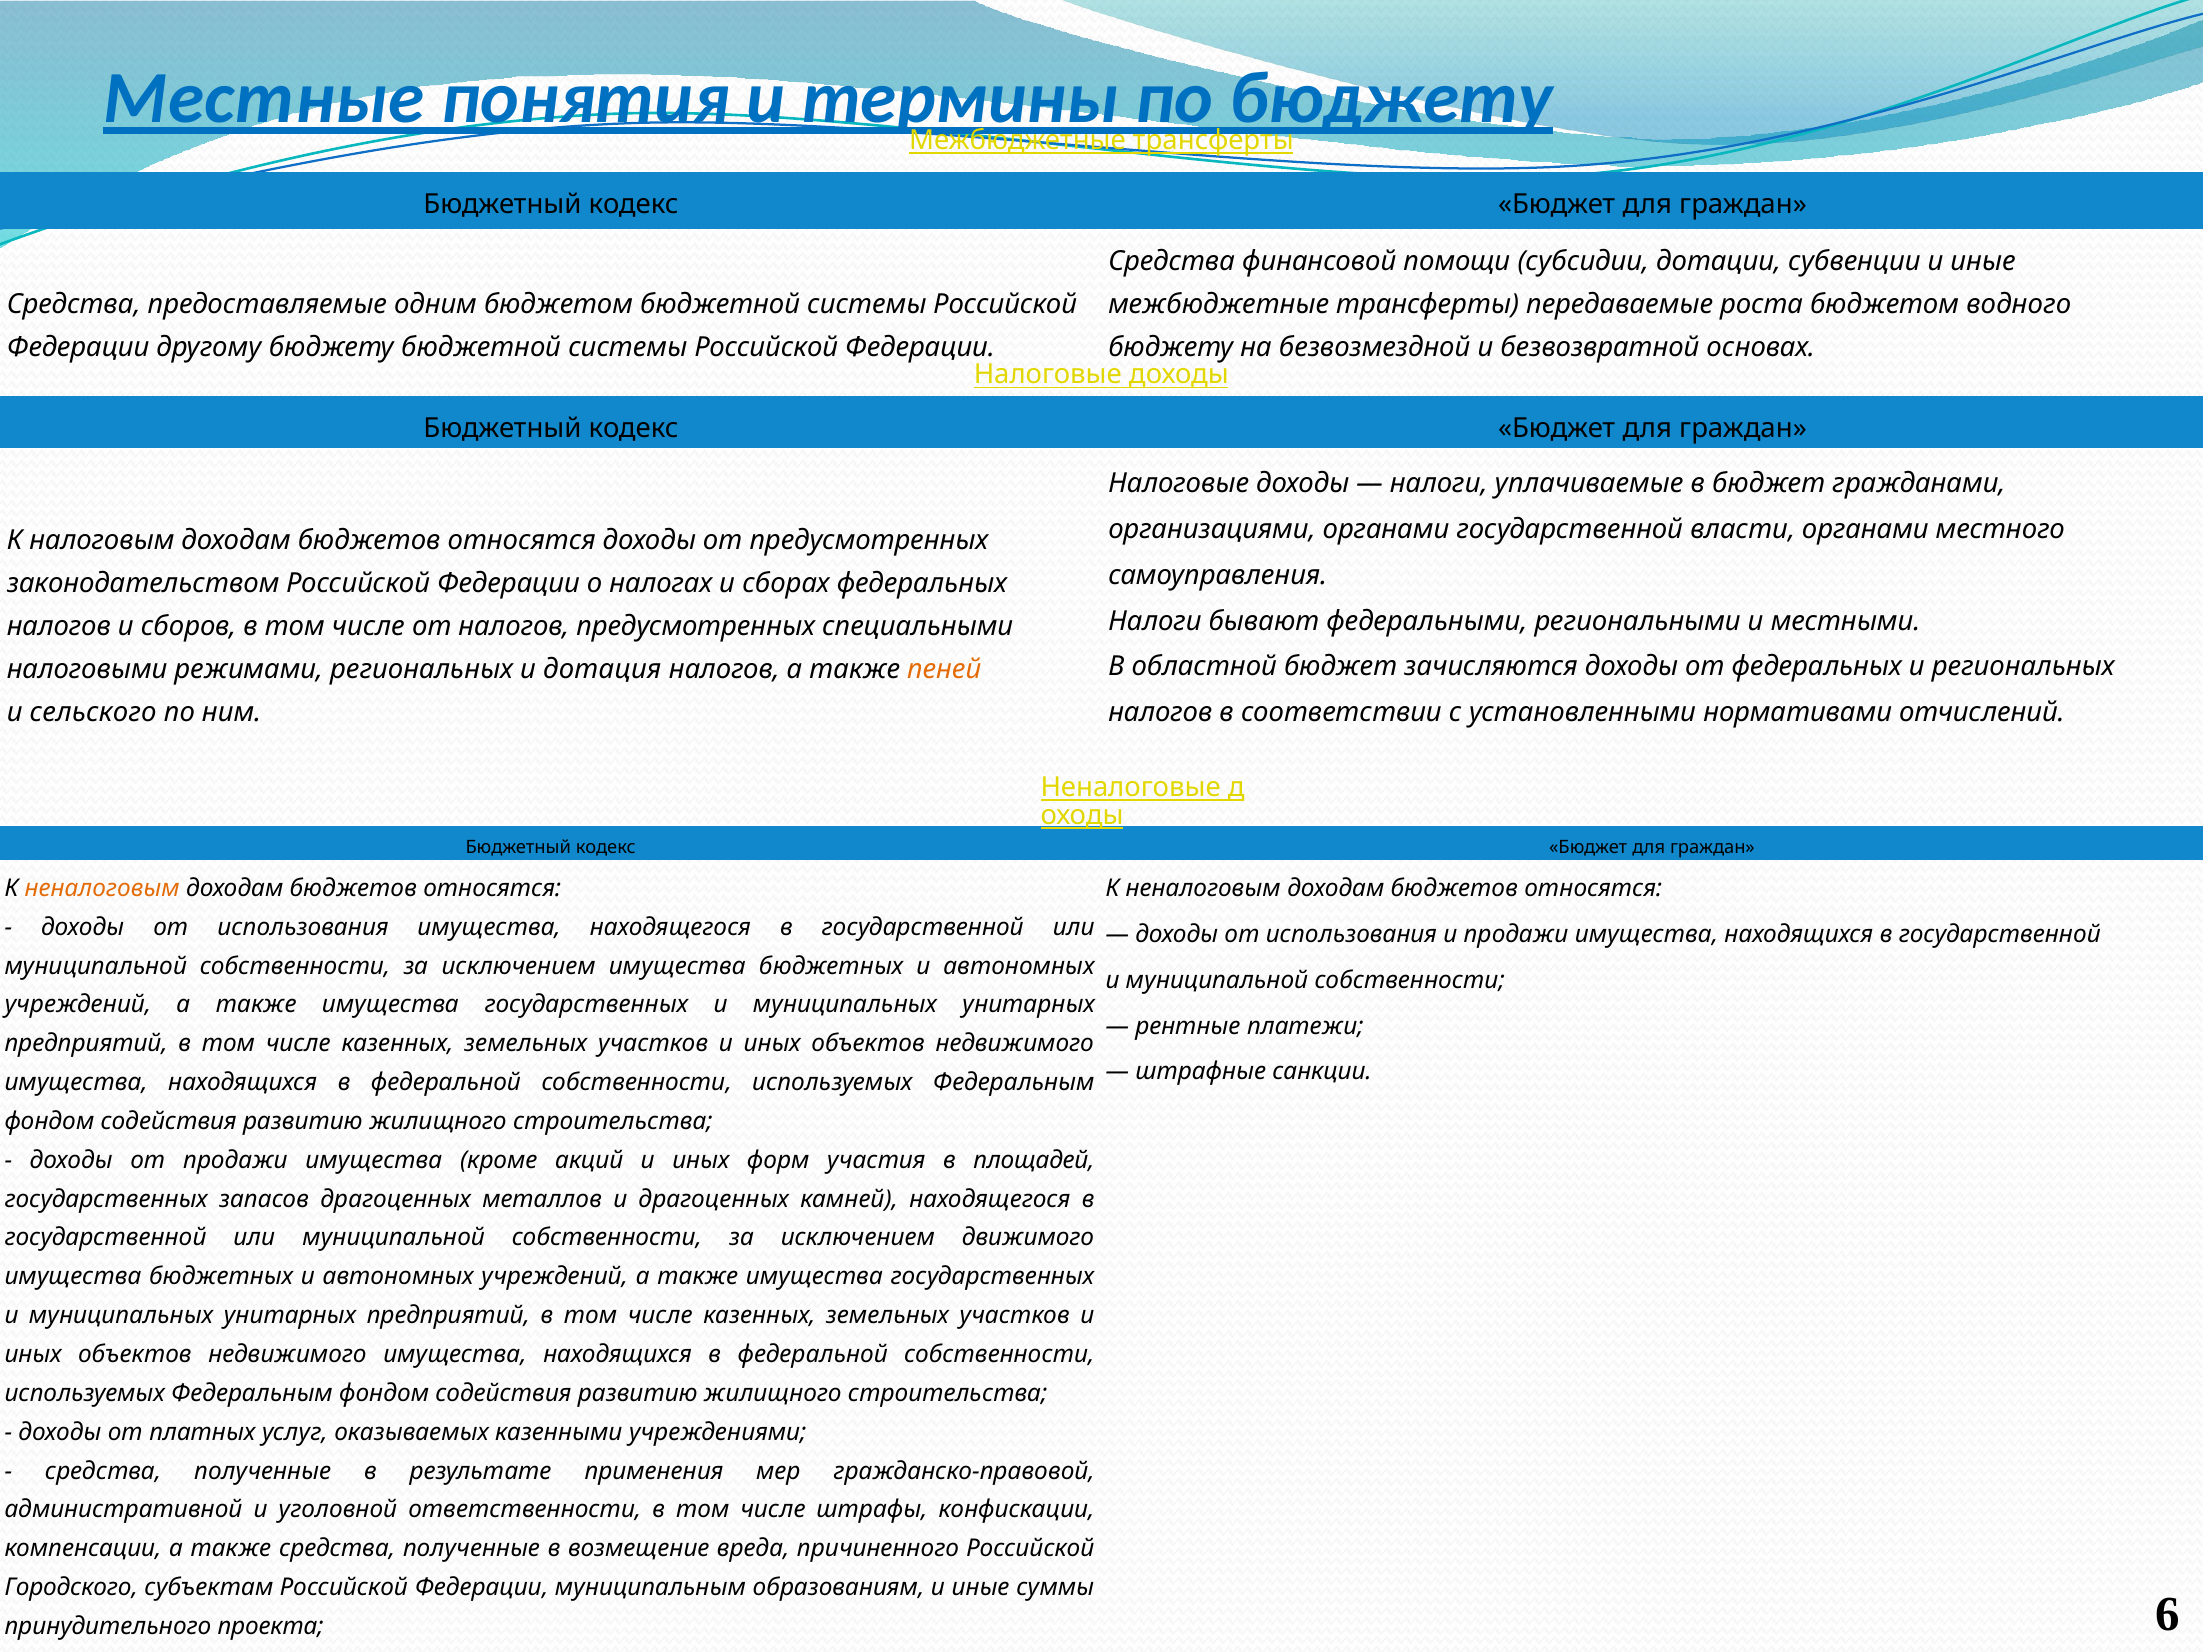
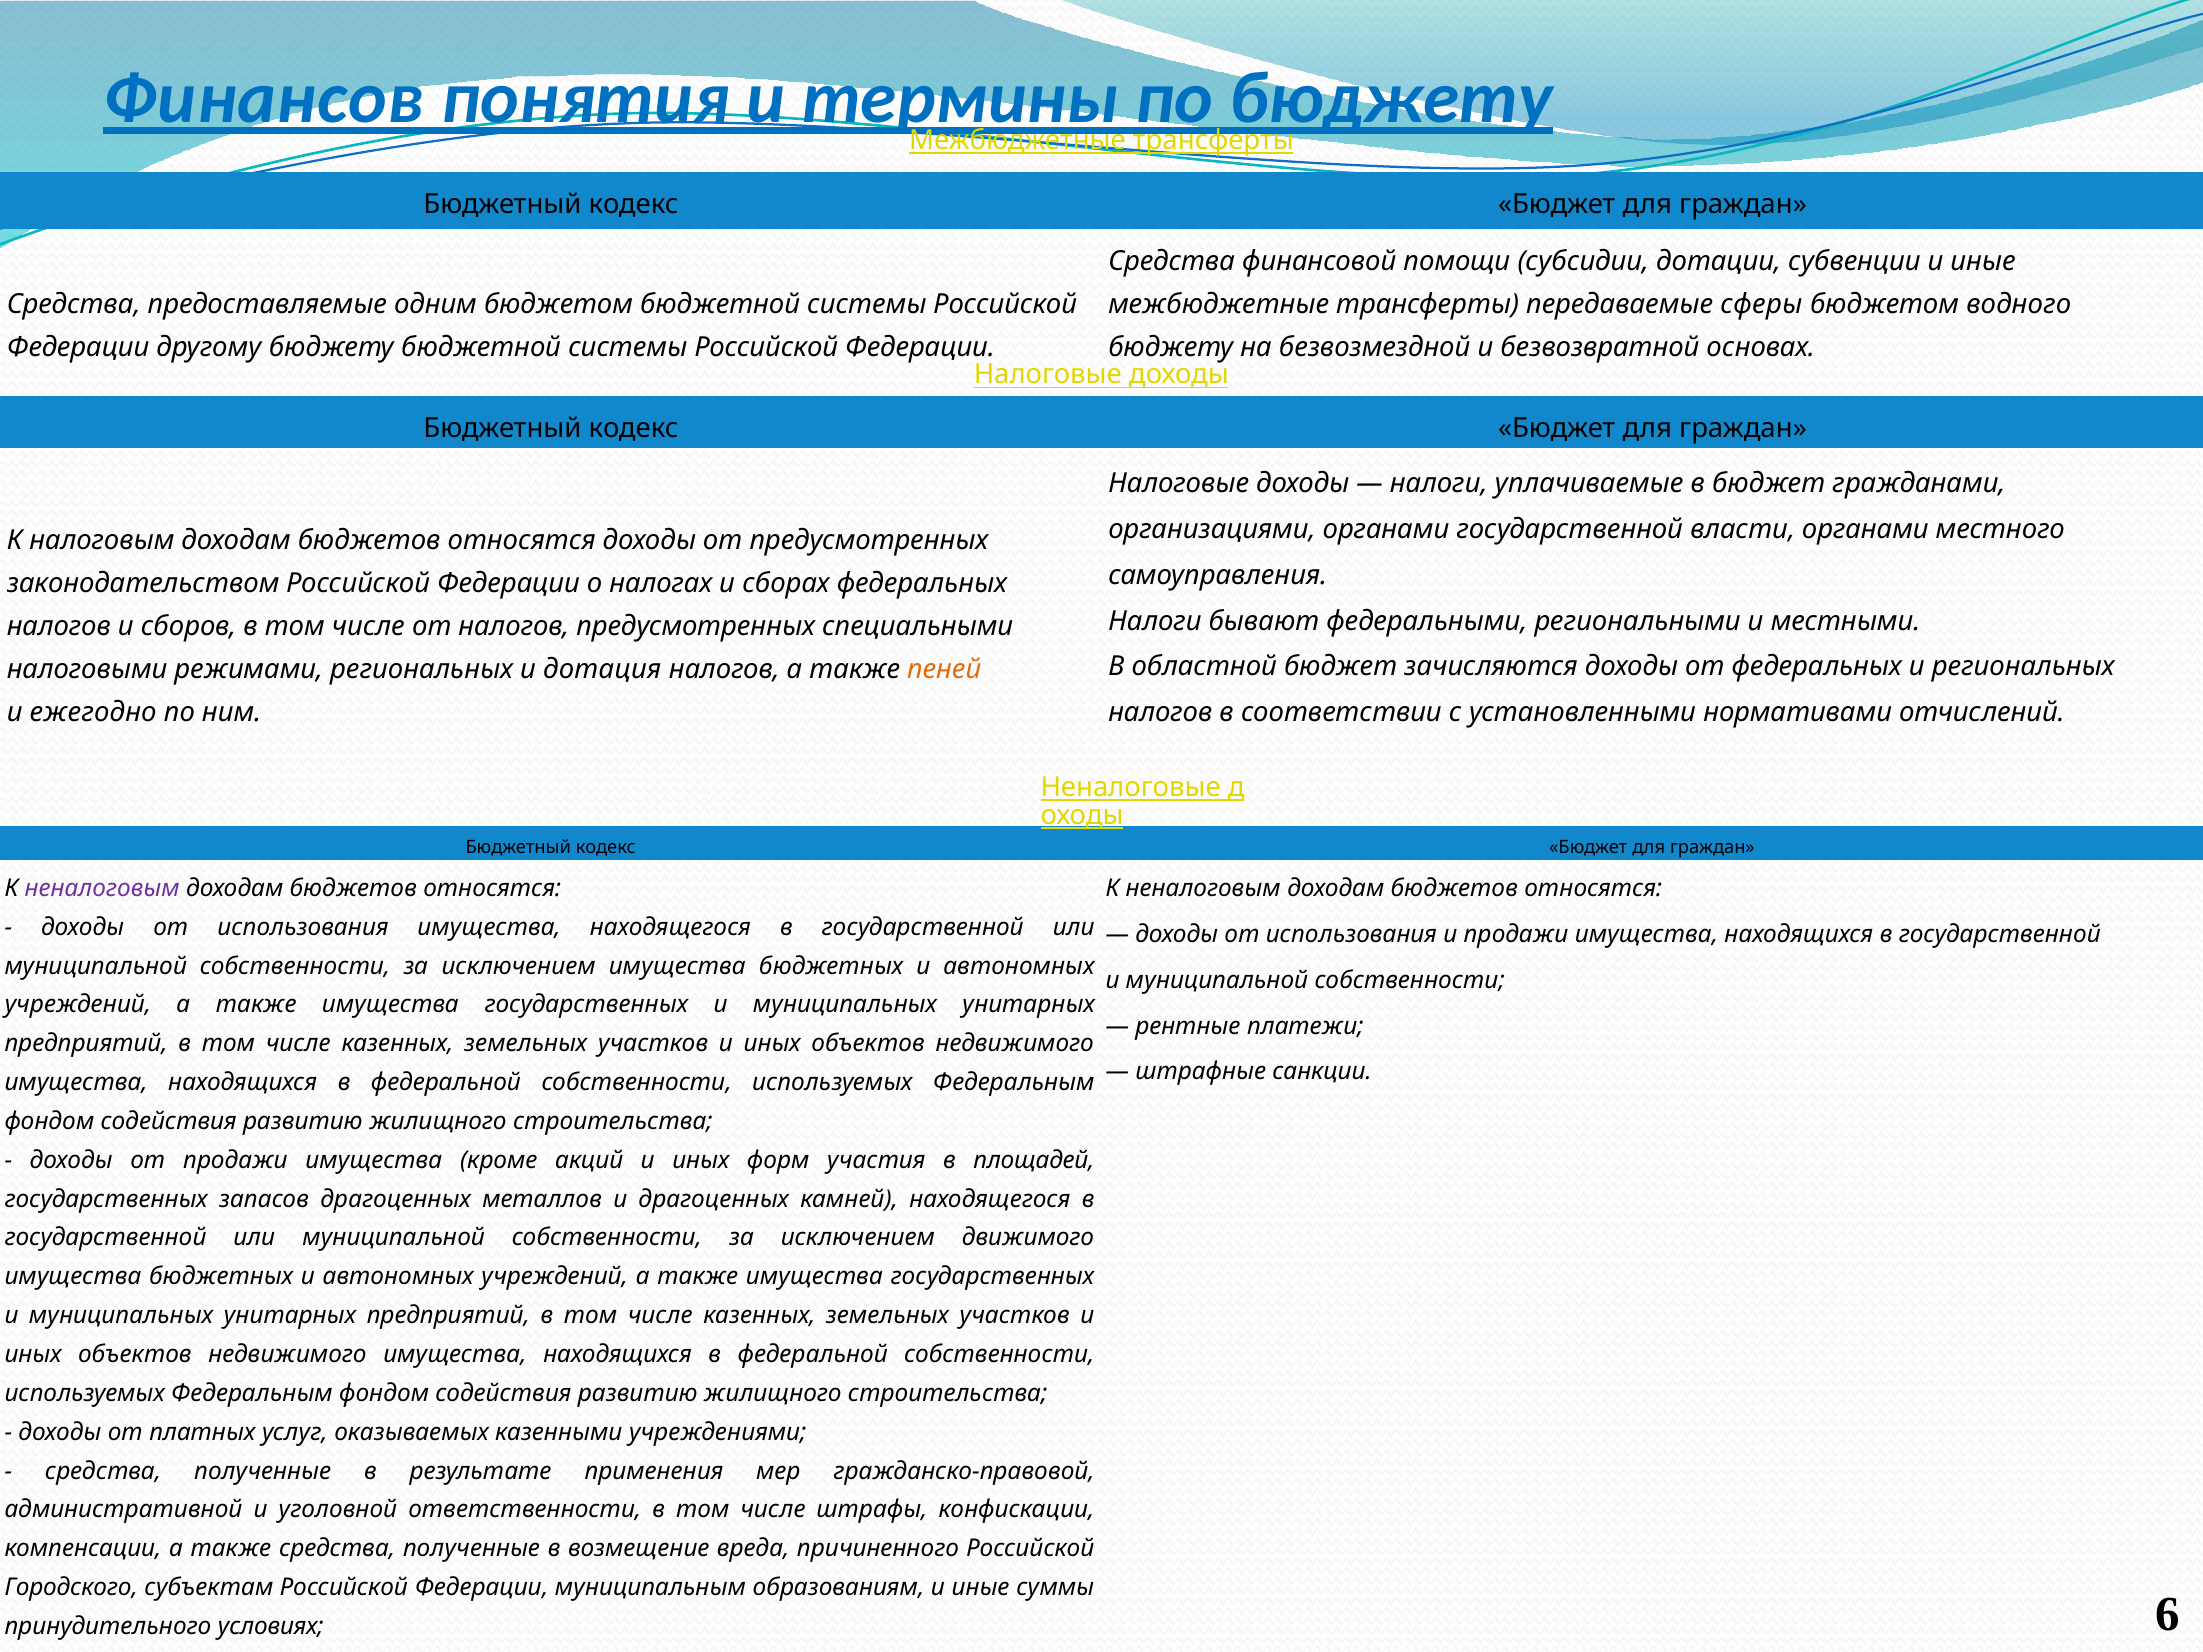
Местные: Местные -> Финансов
роста: роста -> сферы
сельского: сельского -> ежегодно
неналоговым at (102, 888) colour: orange -> purple
проекта: проекта -> условиях
